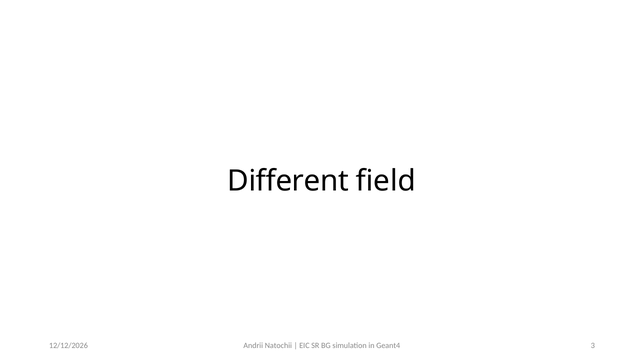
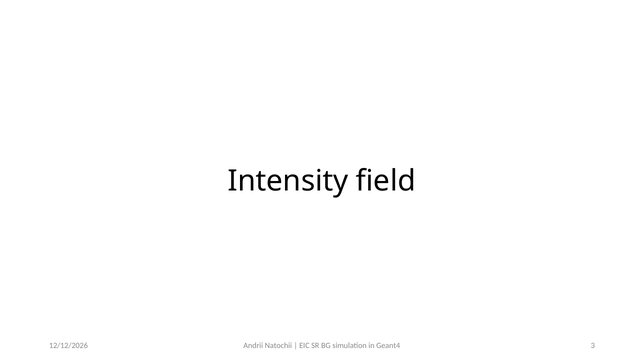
Different: Different -> Intensity
